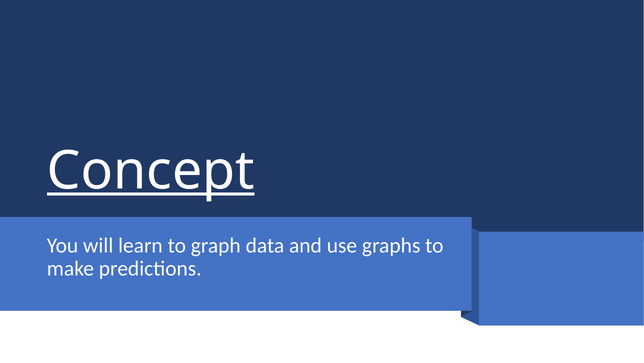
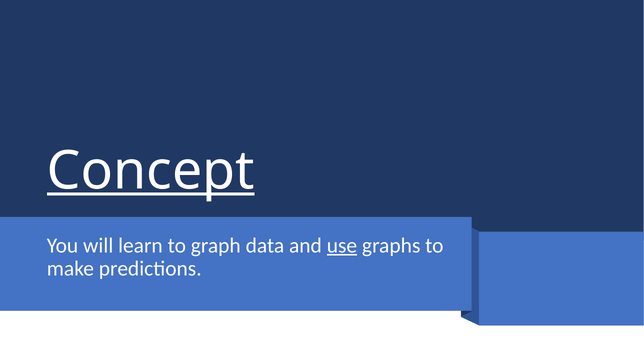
use underline: none -> present
